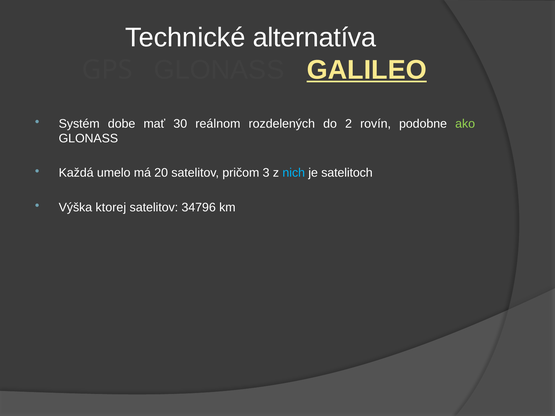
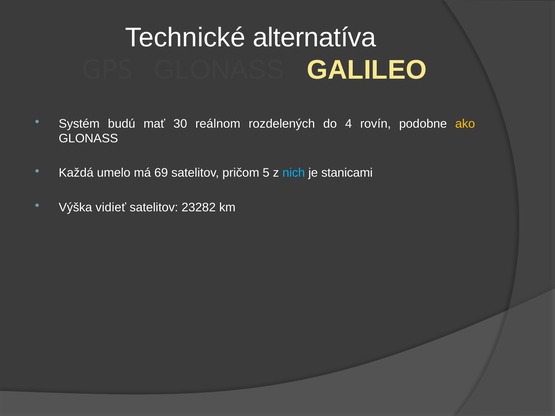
GALILEO underline: present -> none
dobe: dobe -> budú
2: 2 -> 4
ako colour: light green -> yellow
20: 20 -> 69
3: 3 -> 5
satelitoch: satelitoch -> stanicami
ktorej: ktorej -> vidieť
34796: 34796 -> 23282
